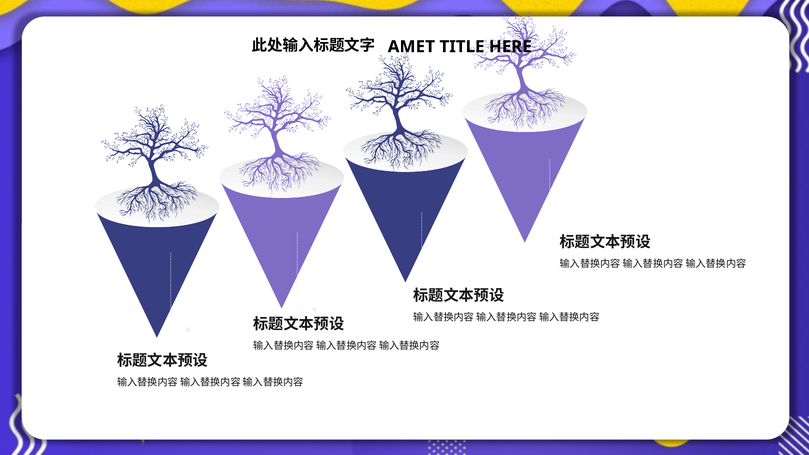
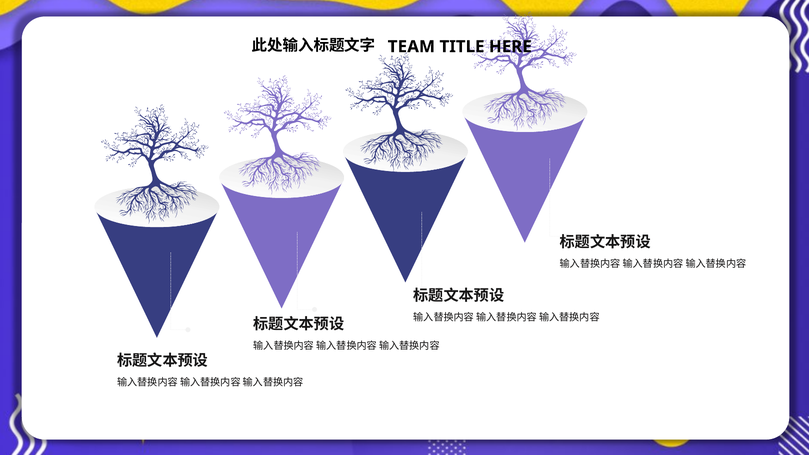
AMET: AMET -> TEAM
